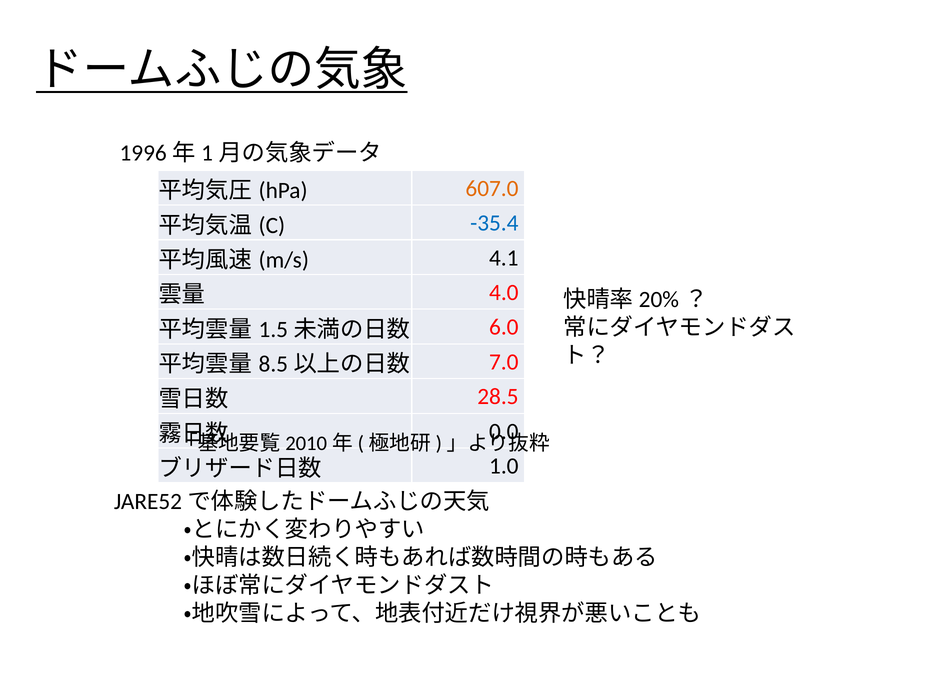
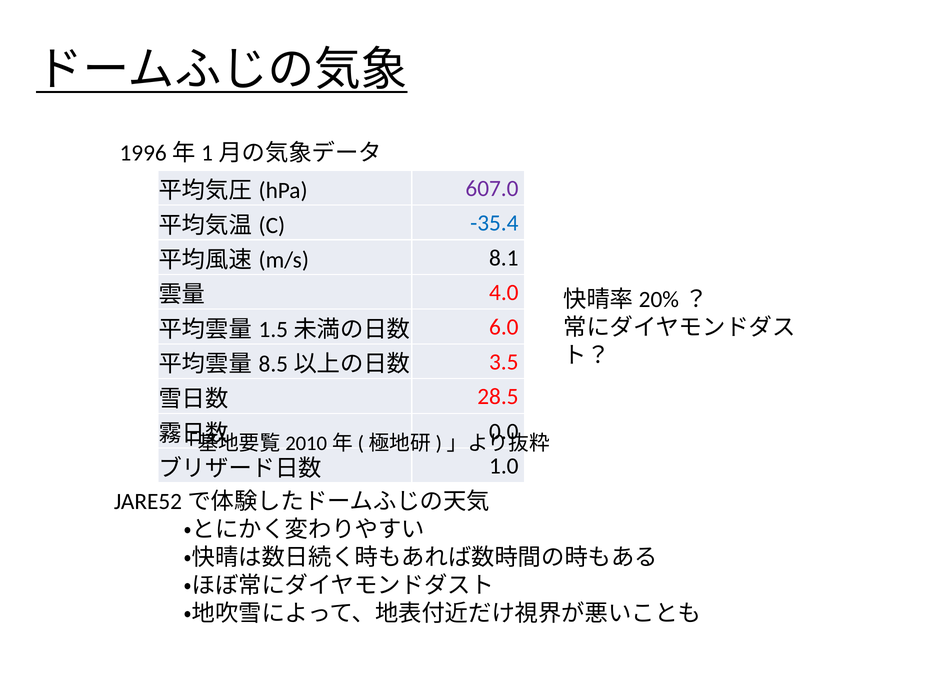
607.0 colour: orange -> purple
4.1: 4.1 -> 8.1
7.0: 7.0 -> 3.5
